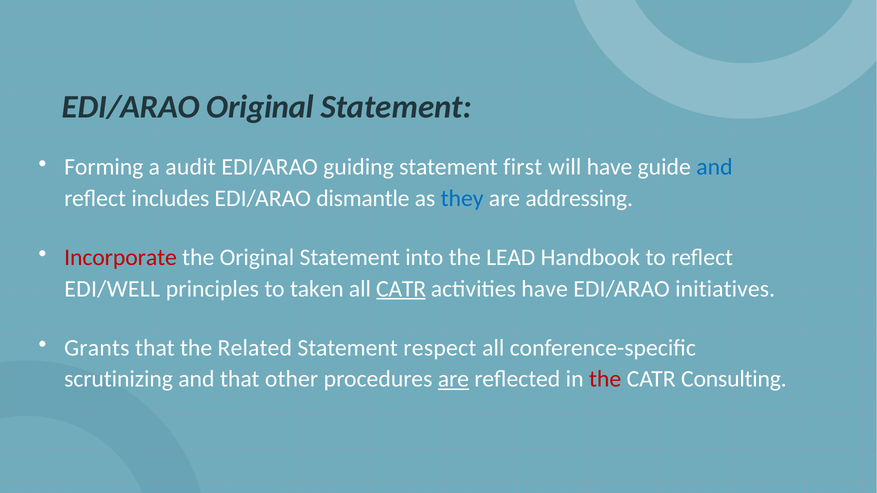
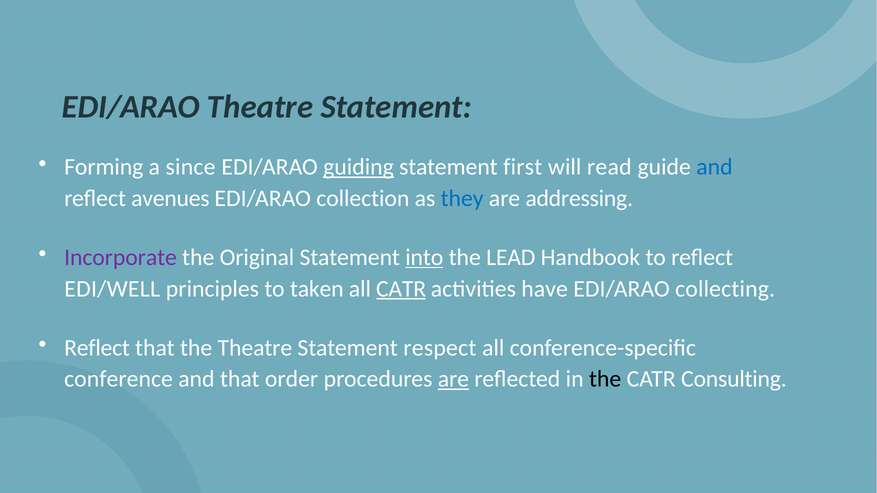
EDI/ARAO Original: Original -> Theatre
audit: audit -> since
guiding underline: none -> present
will have: have -> read
includes: includes -> avenues
dismantle: dismantle -> collection
Incorporate colour: red -> purple
into underline: none -> present
initiatives: initiatives -> collecting
Grants at (97, 348): Grants -> Reflect
the Related: Related -> Theatre
scrutinizing: scrutinizing -> conference
other: other -> order
the at (605, 379) colour: red -> black
